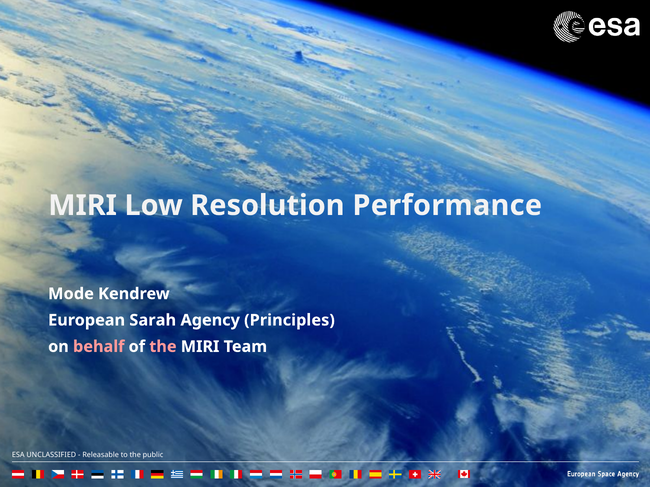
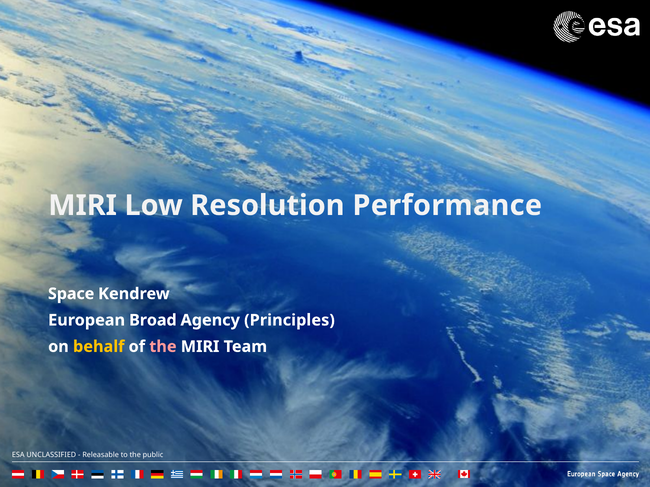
Mode: Mode -> Space
Sarah: Sarah -> Broad
behalf colour: pink -> yellow
